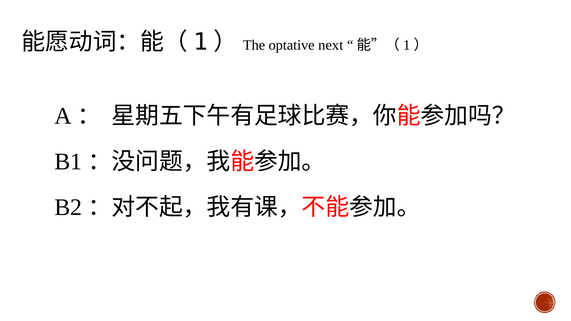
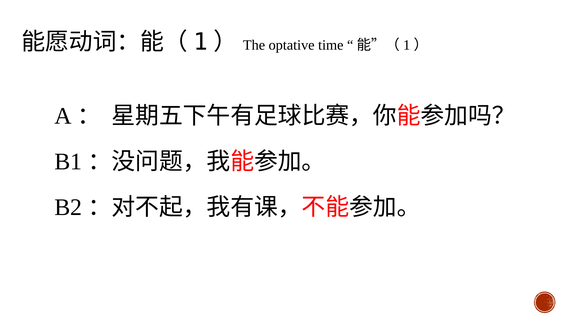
next: next -> time
